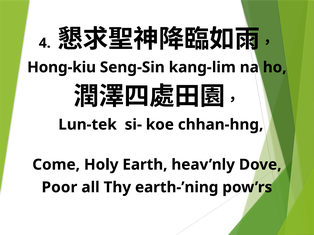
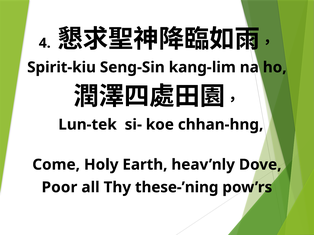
Hong-kiu: Hong-kiu -> Spirit-kiu
earth-’ning: earth-’ning -> these-’ning
